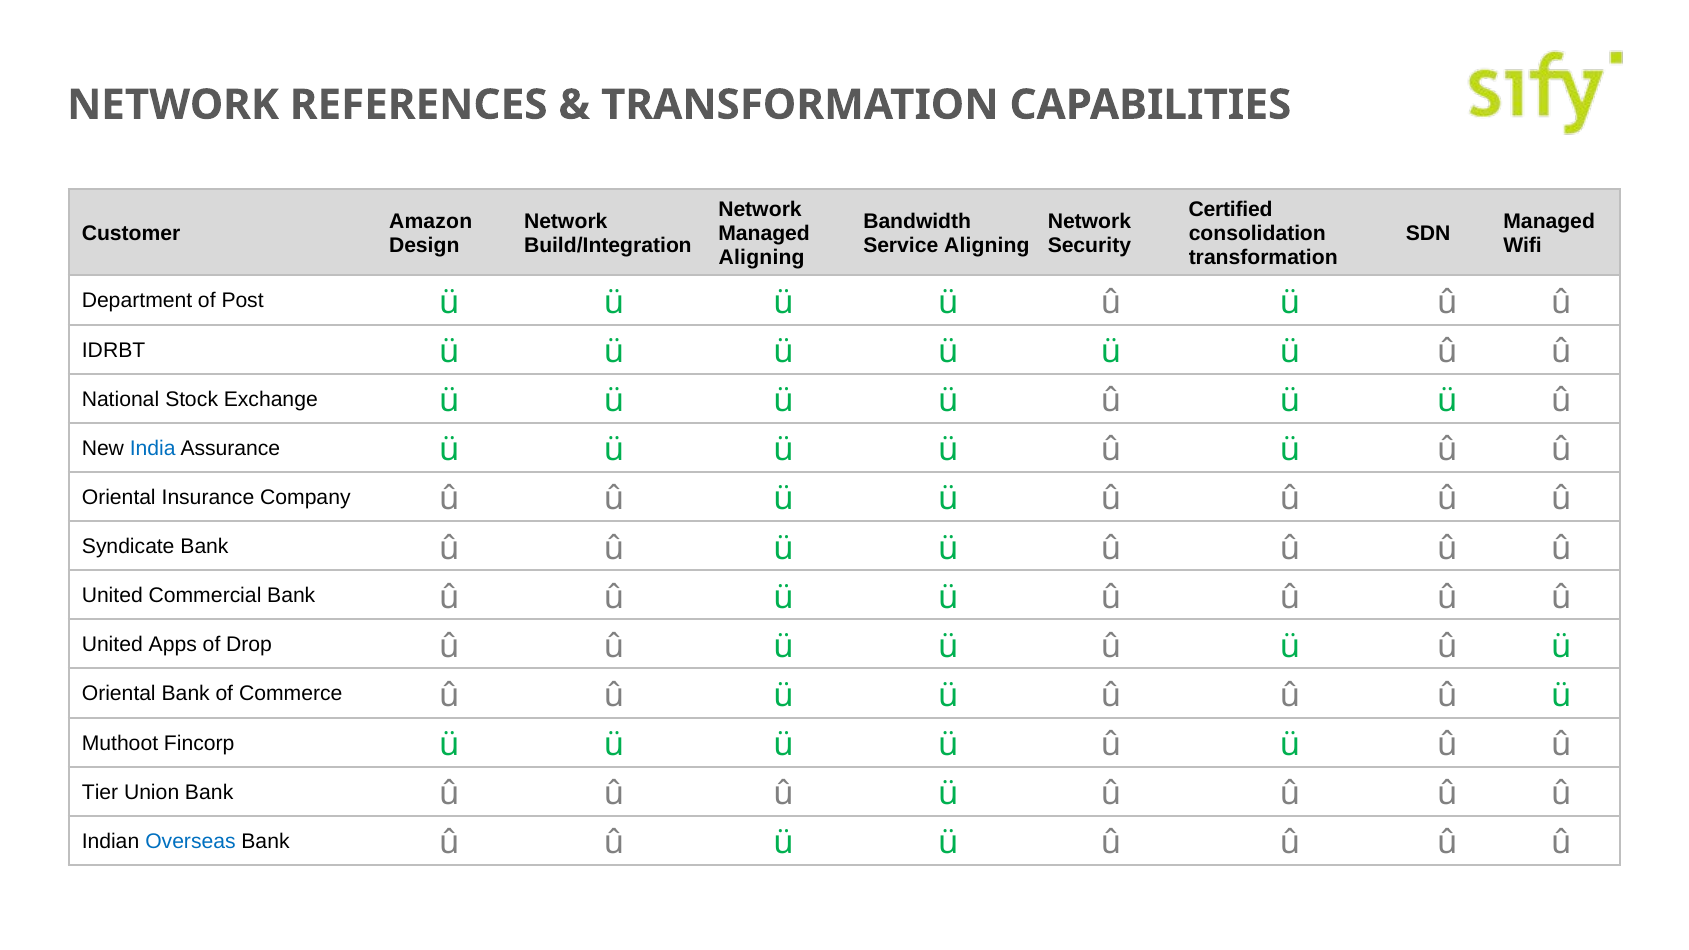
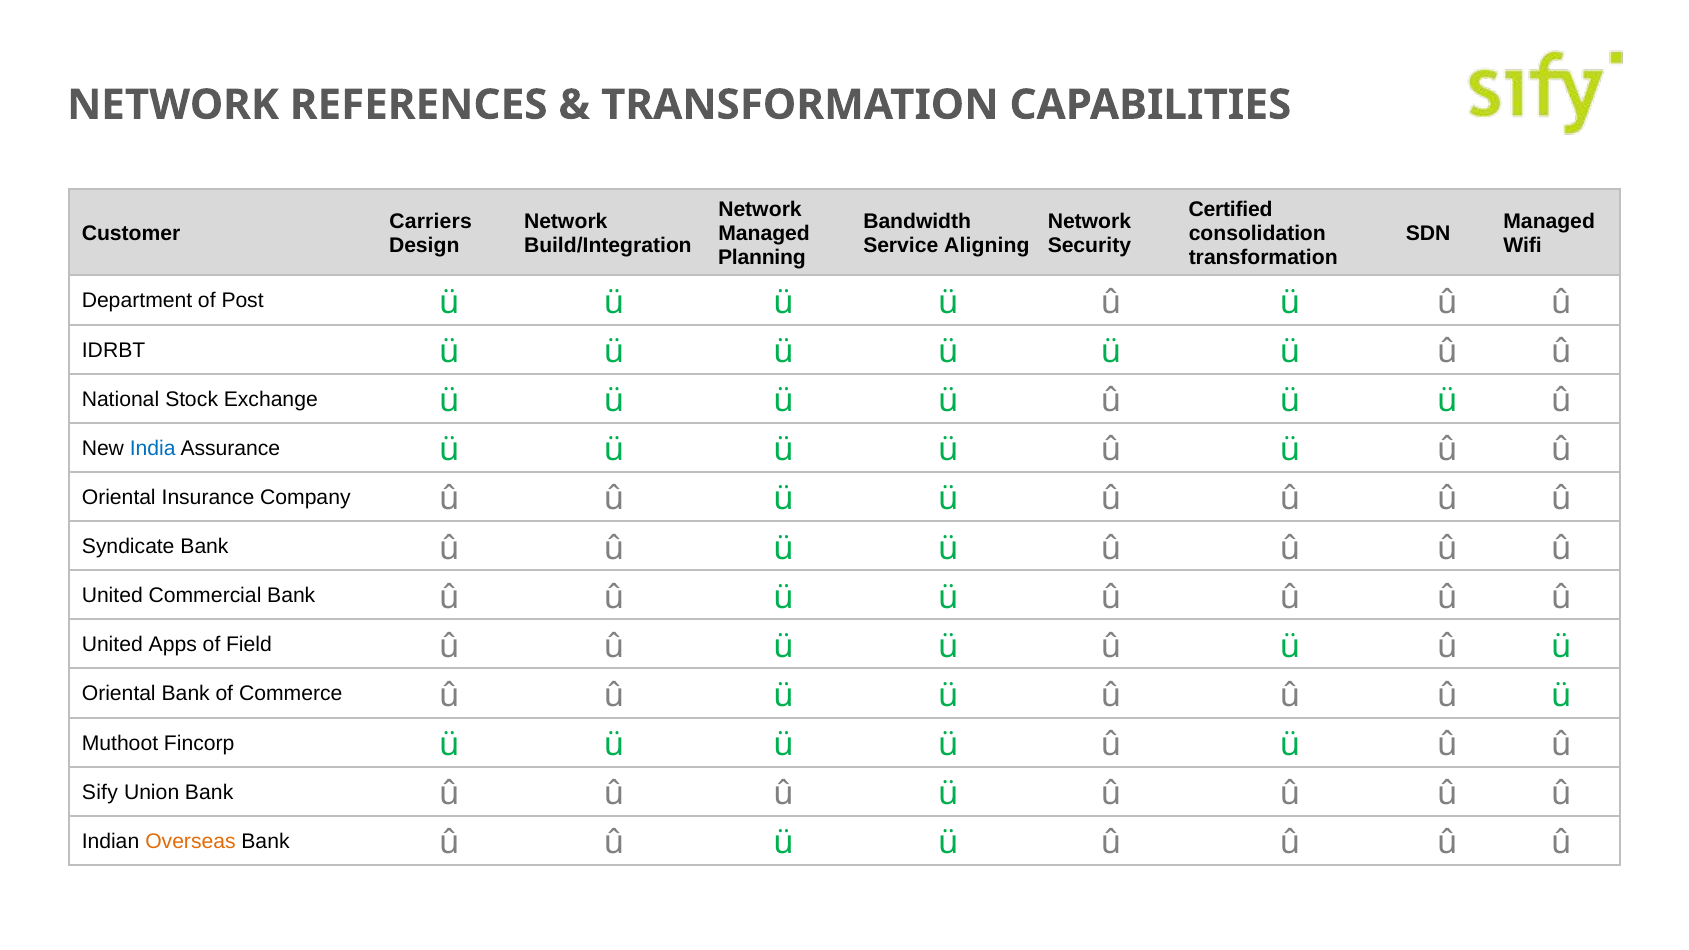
Amazon: Amazon -> Carriers
Aligning at (762, 257): Aligning -> Planning
Drop: Drop -> Field
Tier: Tier -> Sify
Overseas colour: blue -> orange
